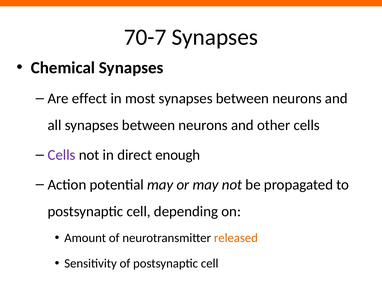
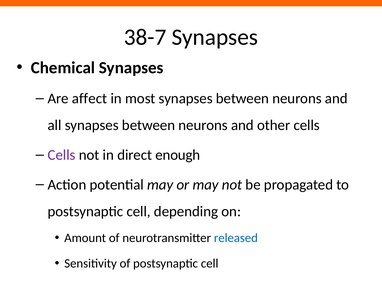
70-7: 70-7 -> 38-7
effect: effect -> affect
released colour: orange -> blue
